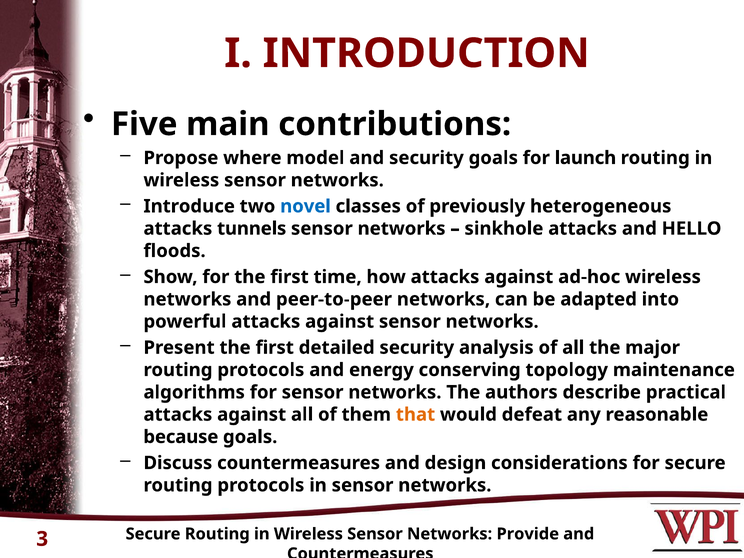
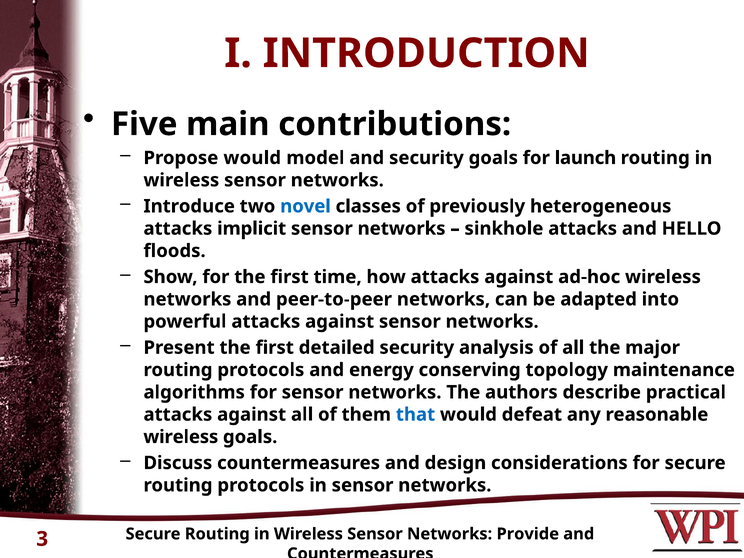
Propose where: where -> would
tunnels: tunnels -> implicit
that colour: orange -> blue
because at (181, 437): because -> wireless
